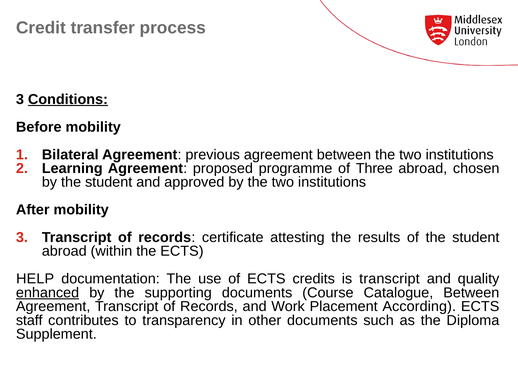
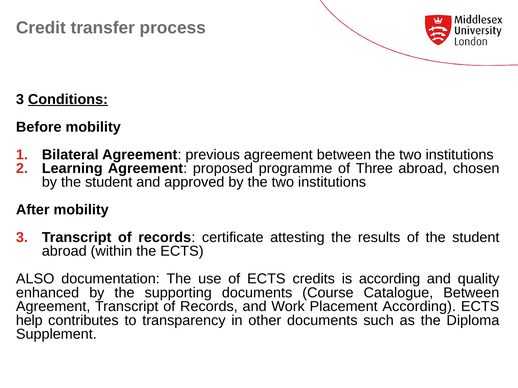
HELP: HELP -> ALSO
is transcript: transcript -> according
enhanced underline: present -> none
staff: staff -> help
